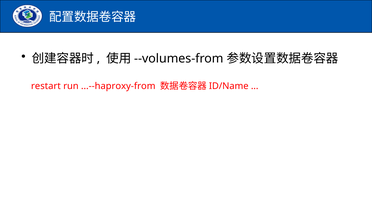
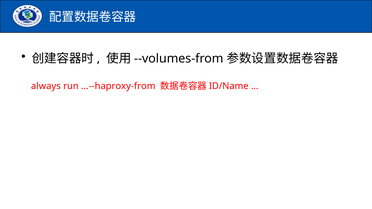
restart: restart -> always
